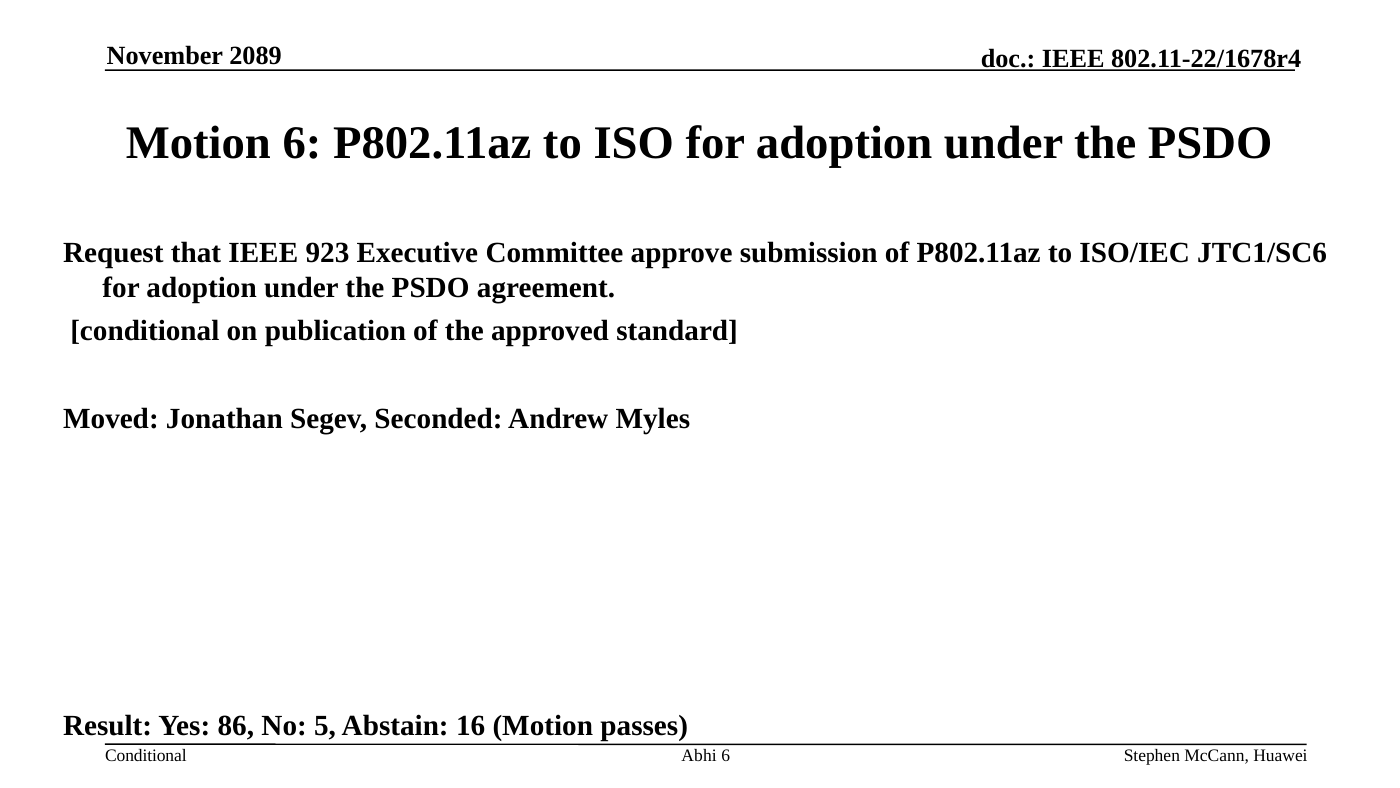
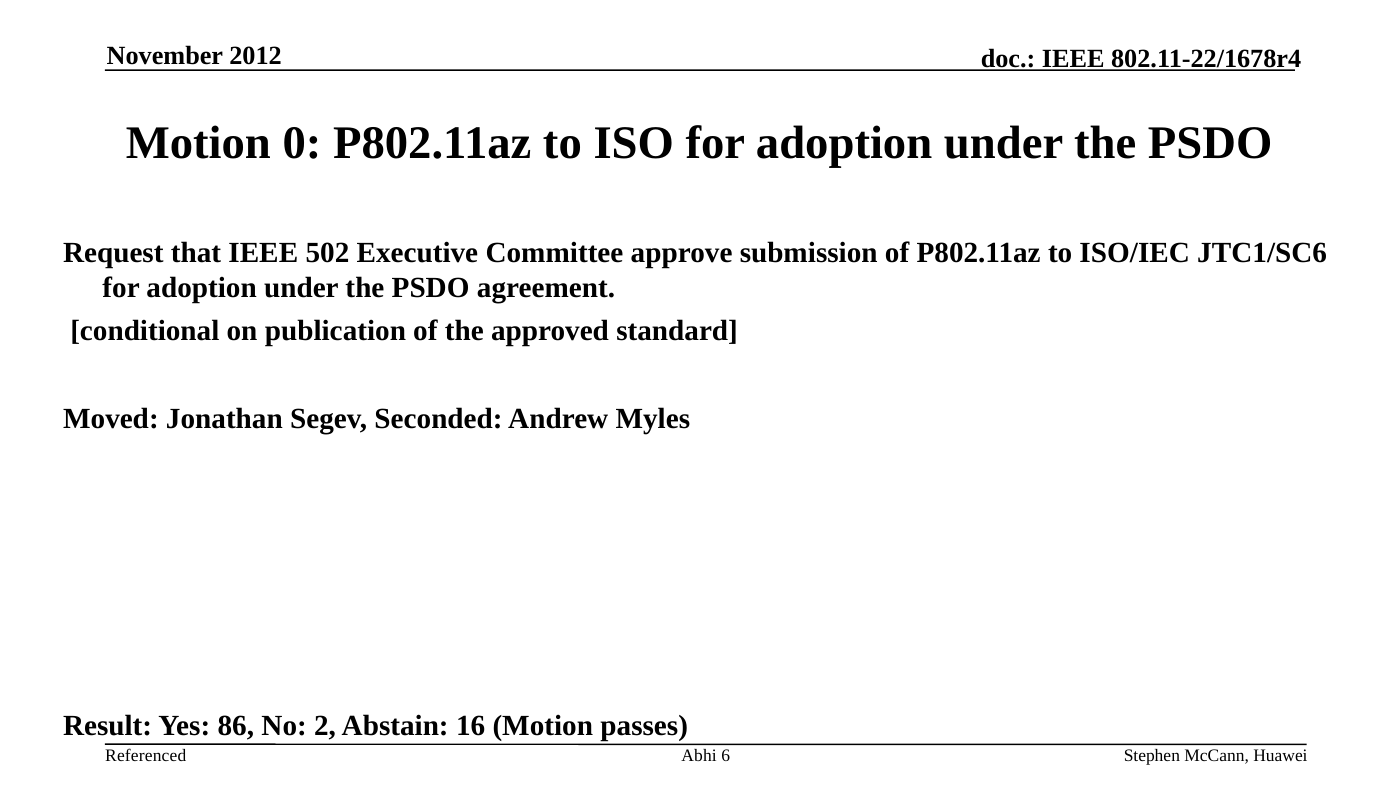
2089: 2089 -> 2012
Motion 6: 6 -> 0
923: 923 -> 502
5: 5 -> 2
Conditional at (146, 755): Conditional -> Referenced
